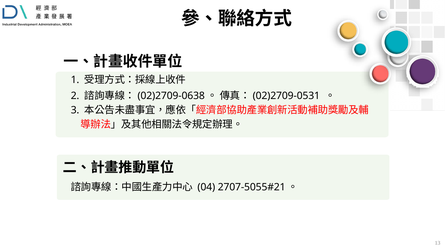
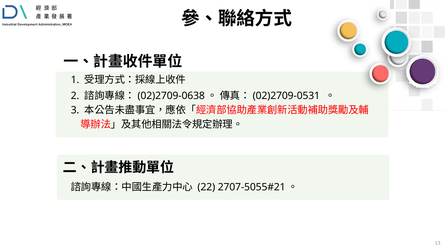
04: 04 -> 22
